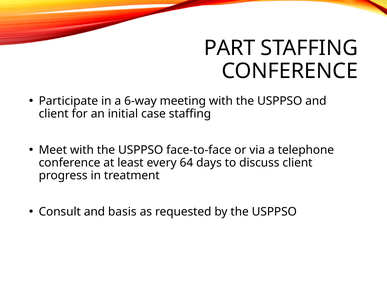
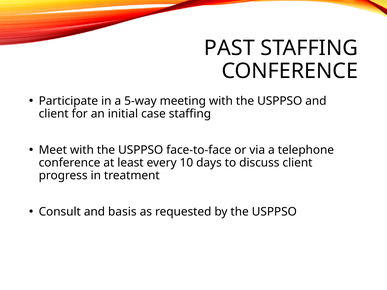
PART: PART -> PAST
6-way: 6-way -> 5-way
64: 64 -> 10
